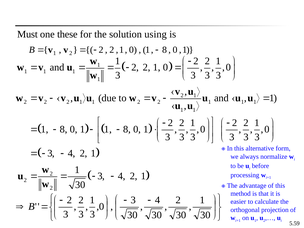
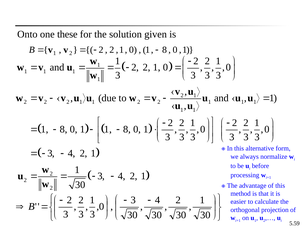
Must: Must -> Onto
using: using -> given
